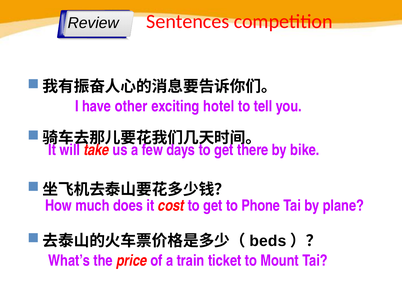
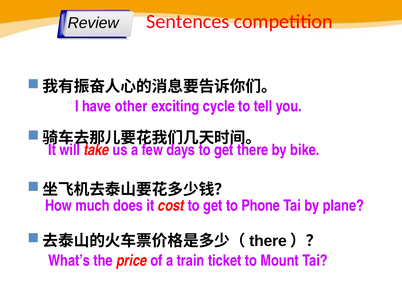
hotel: hotel -> cycle
beds at (268, 241): beds -> there
